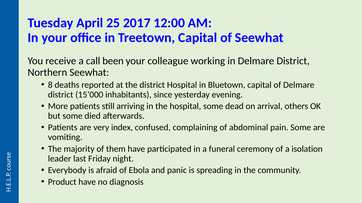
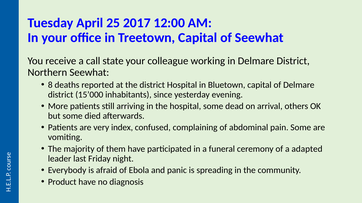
been: been -> state
isolation: isolation -> adapted
